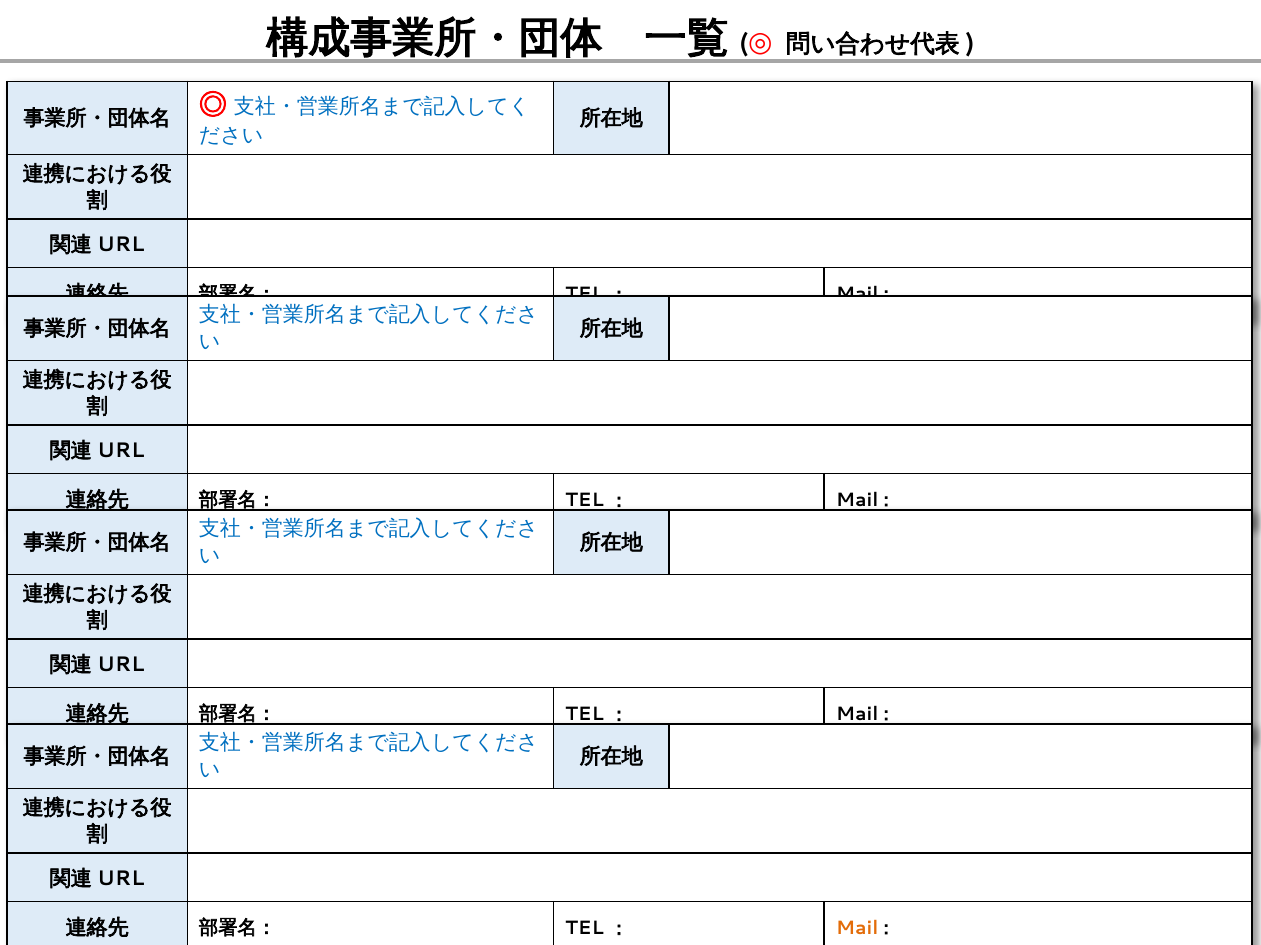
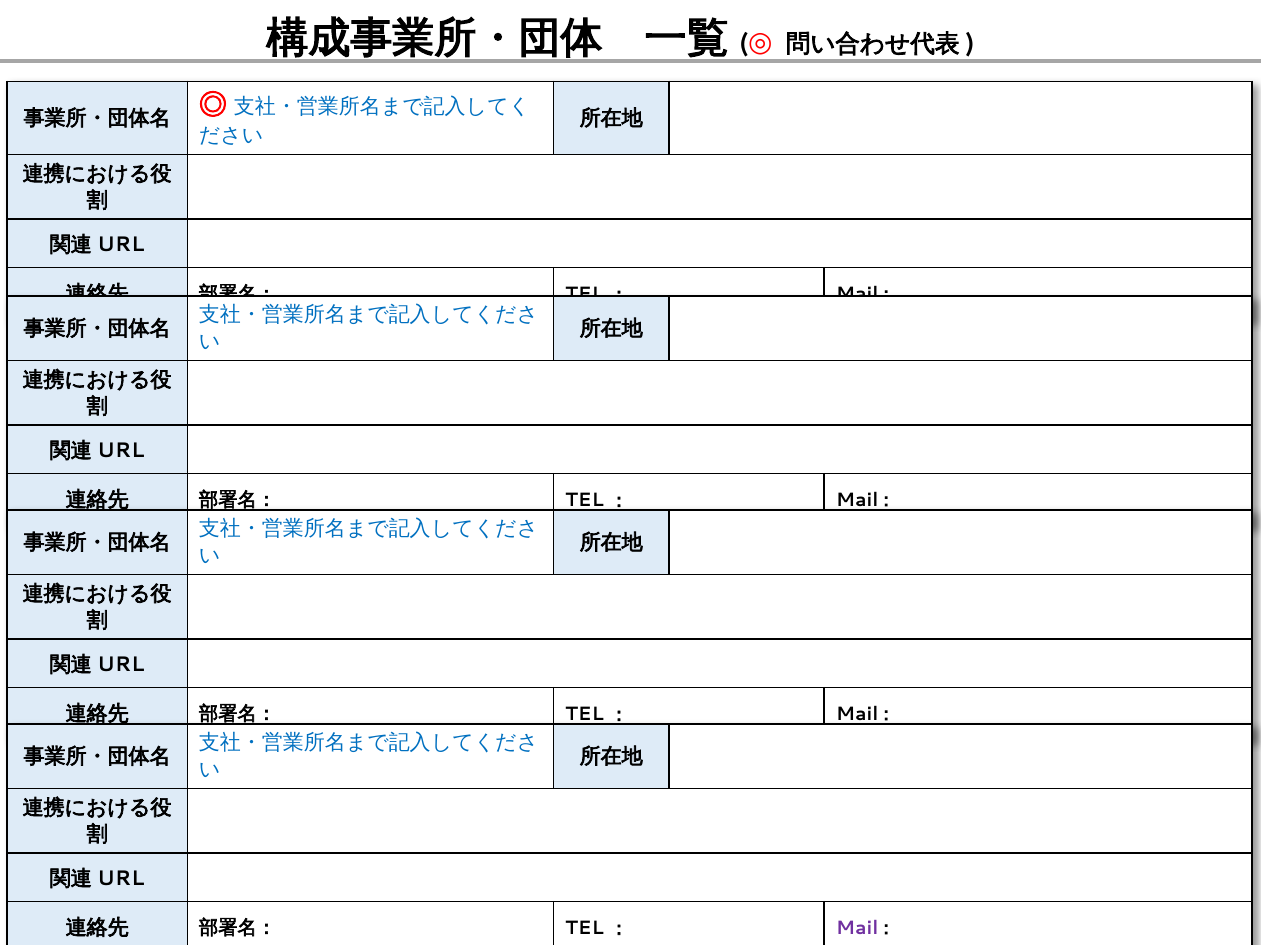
Mail at (857, 929) colour: orange -> purple
